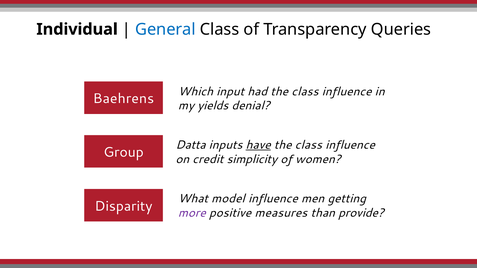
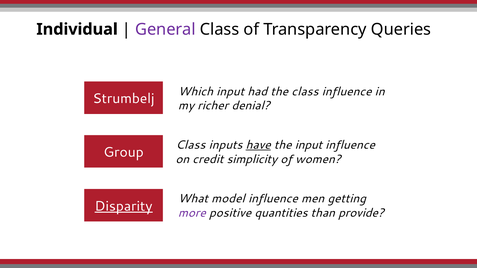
General colour: blue -> purple
Baehrens: Baehrens -> Strumbelj
yields: yields -> richer
Datta at (191, 145): Datta -> Class
class at (308, 145): class -> input
Disparity underline: none -> present
measures: measures -> quantities
